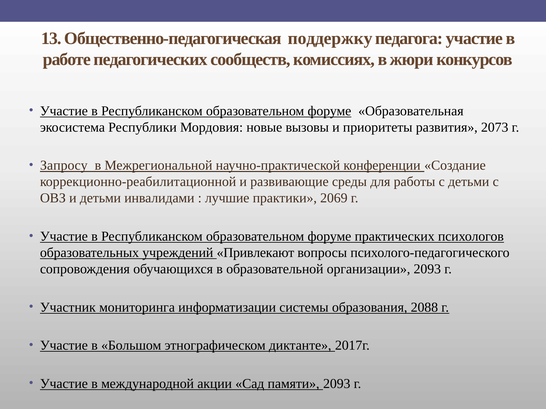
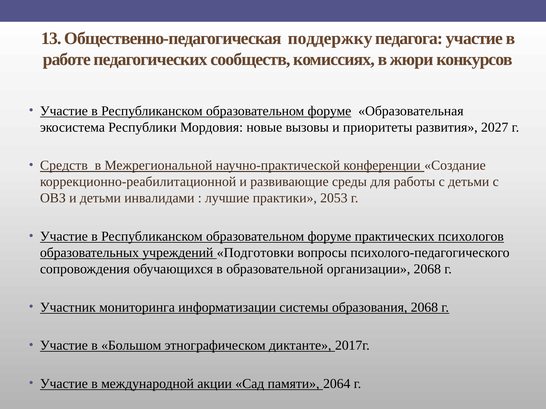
2073: 2073 -> 2027
Запросу: Запросу -> Средств
2069: 2069 -> 2053
Привлекают: Привлекают -> Подготовки
организации 2093: 2093 -> 2068
образования 2088: 2088 -> 2068
памяти 2093: 2093 -> 2064
